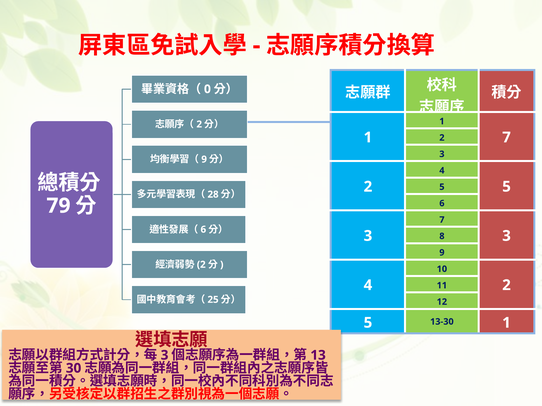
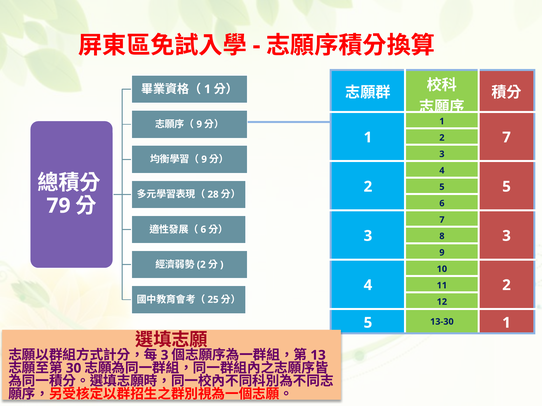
0 at (207, 89): 0 -> 1
2 at (199, 124): 2 -> 9
